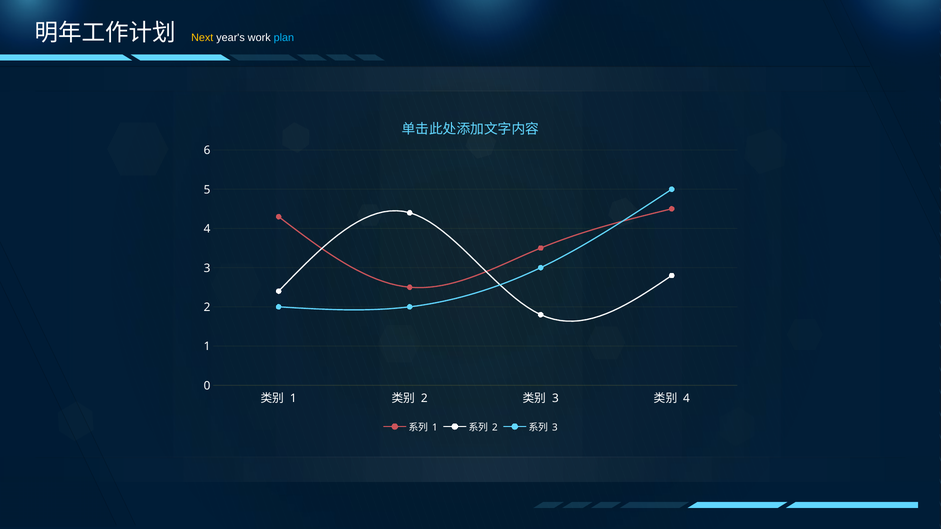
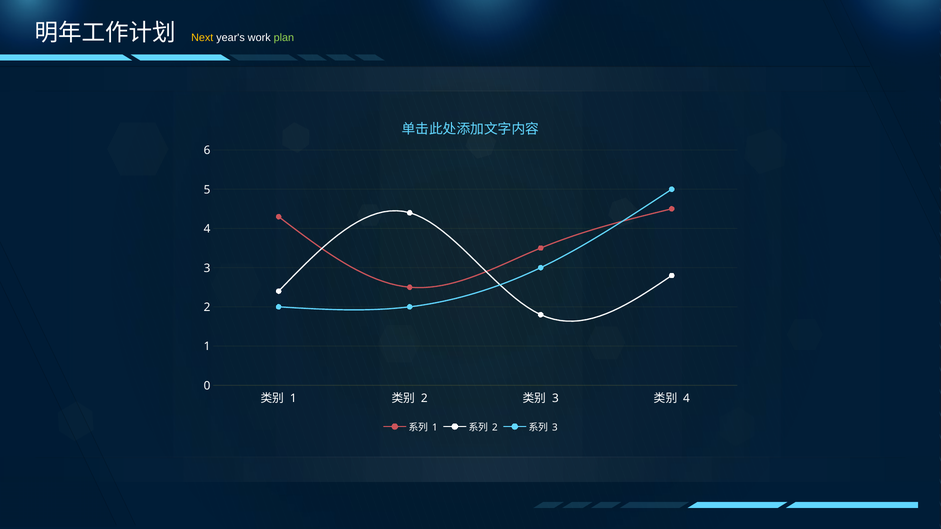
plan colour: light blue -> light green
